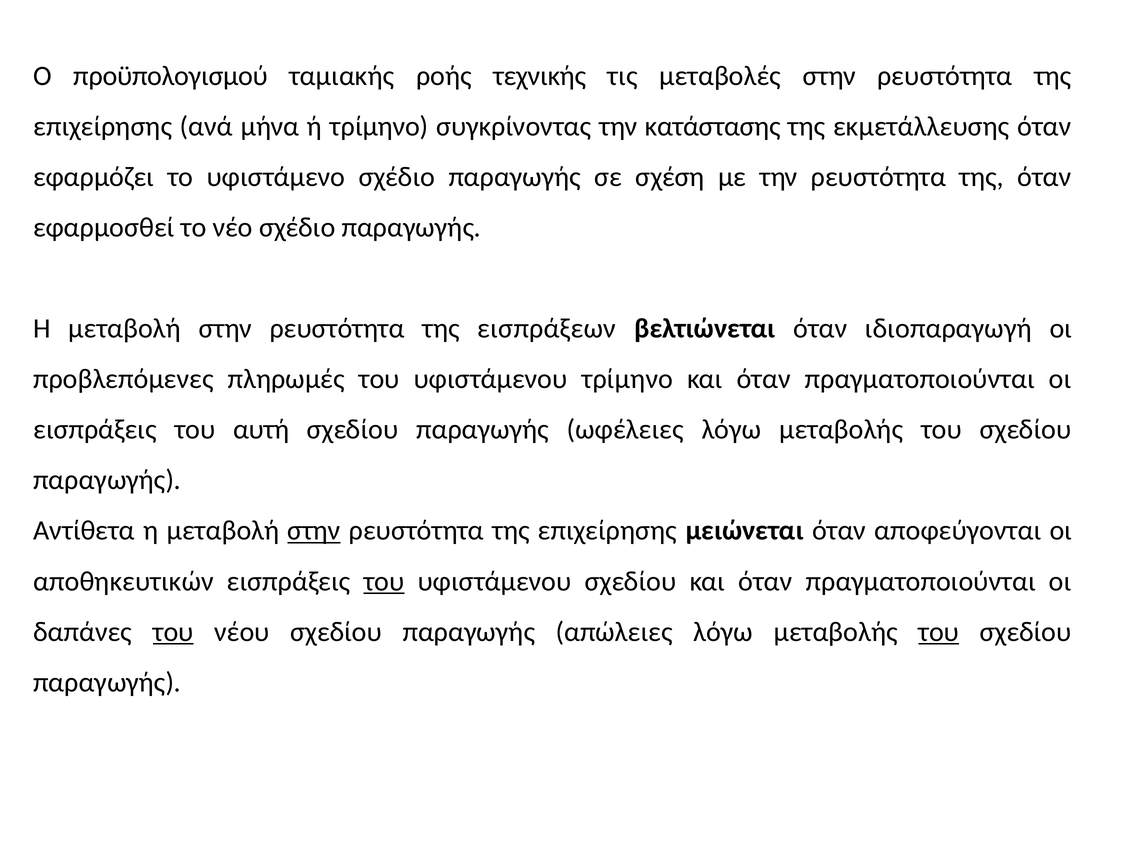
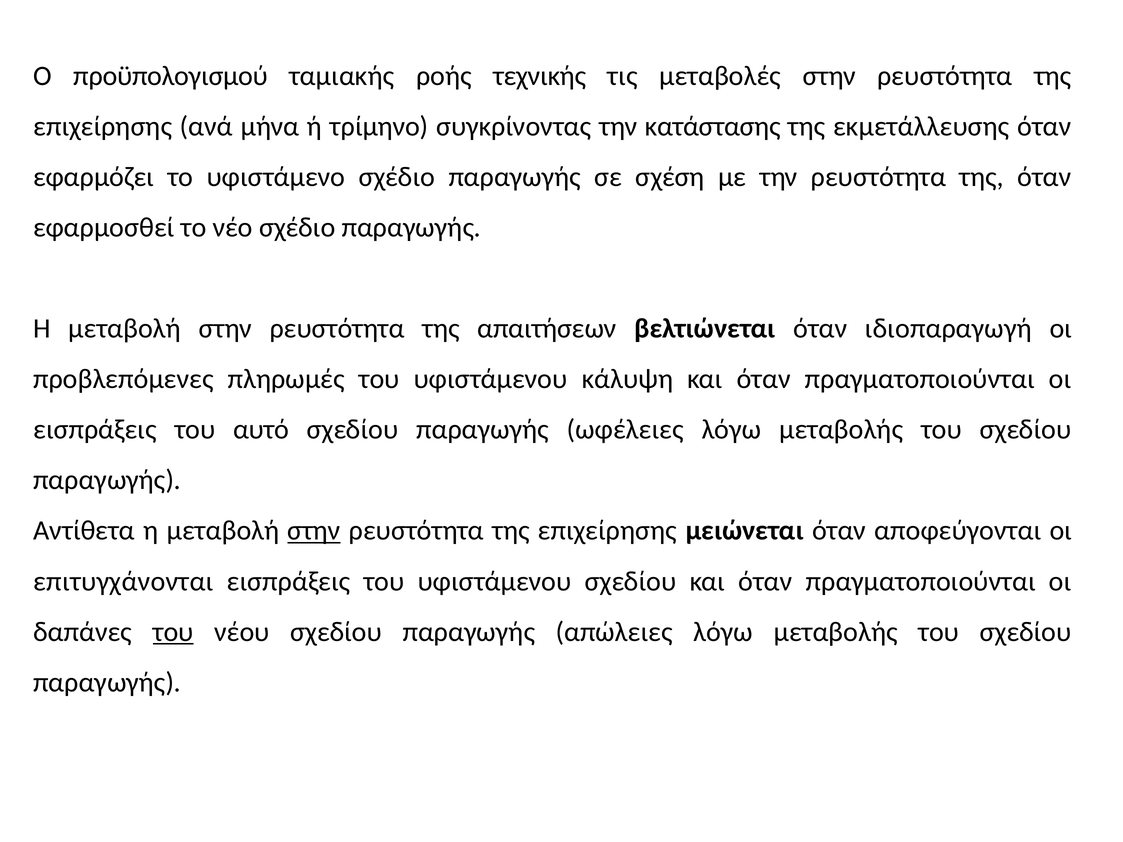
εισπράξεων: εισπράξεων -> απαιτήσεων
υφιστάμενου τρίμηνο: τρίμηνο -> κάλυψη
αυτή: αυτή -> αυτό
αποθηκευτικών: αποθηκευτικών -> επιτυγχάνονται
του at (384, 581) underline: present -> none
του at (939, 632) underline: present -> none
